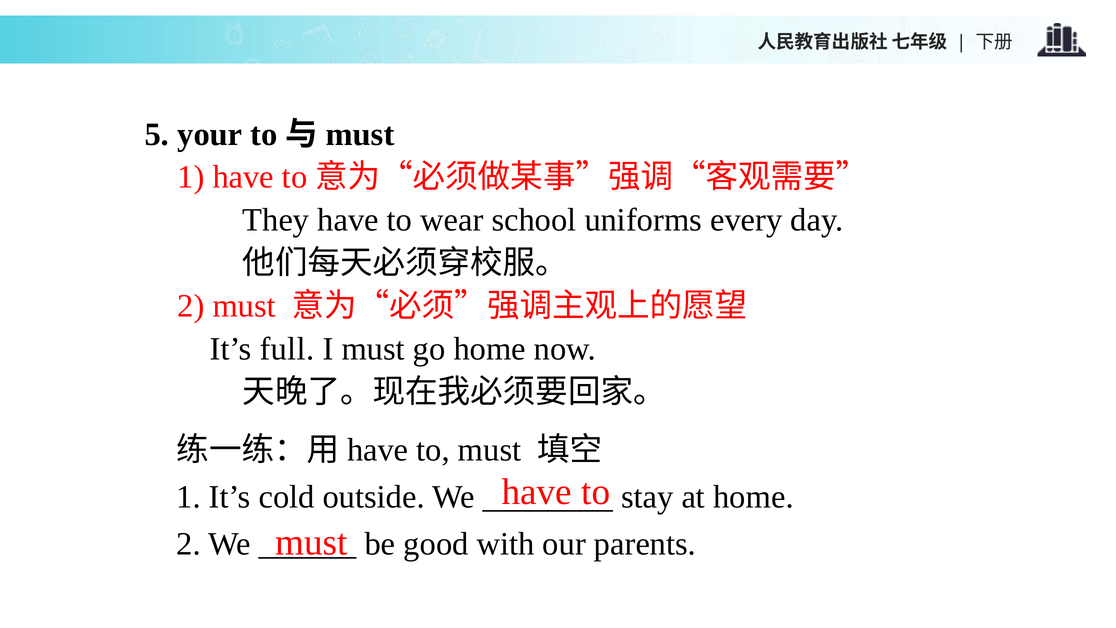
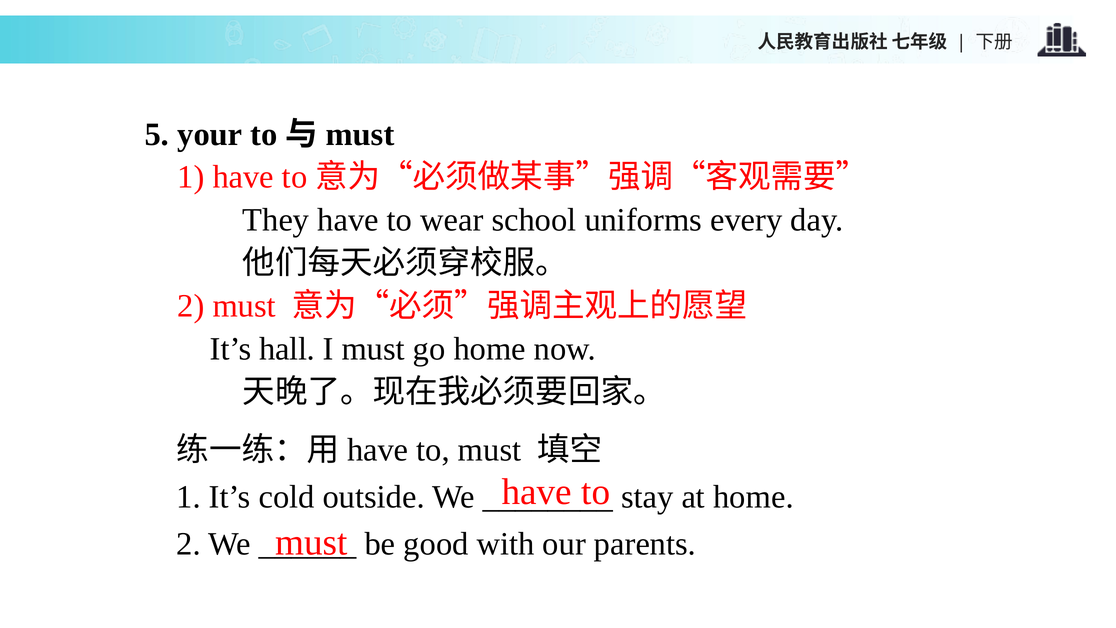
full: full -> hall
